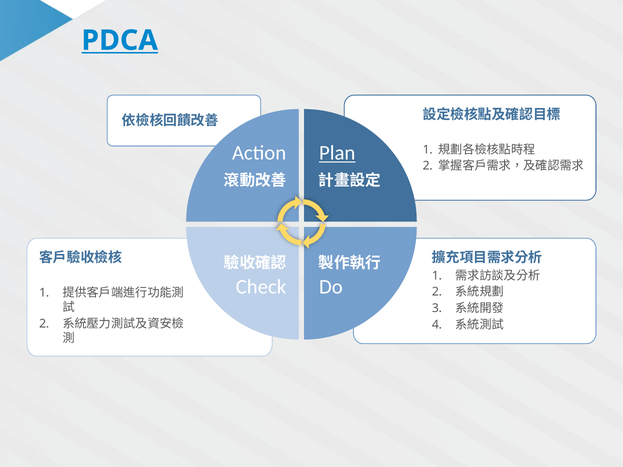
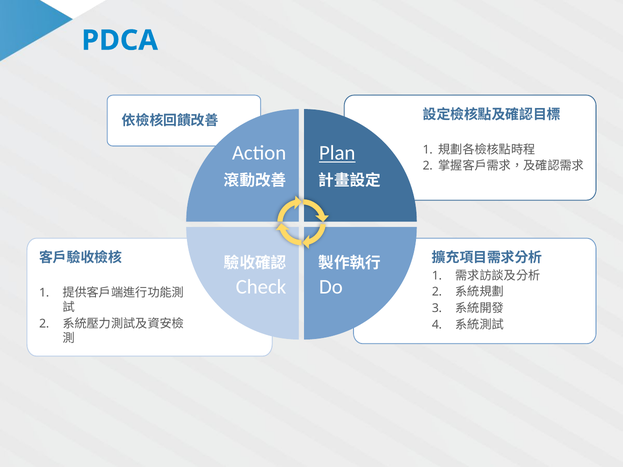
PDCA underline: present -> none
